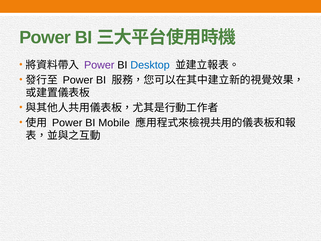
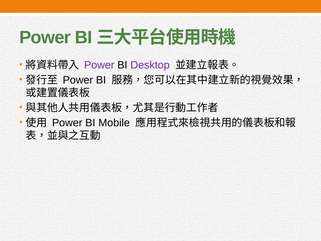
Desktop colour: blue -> purple
